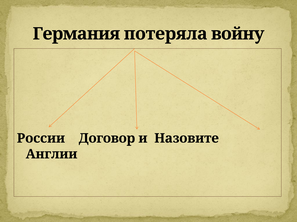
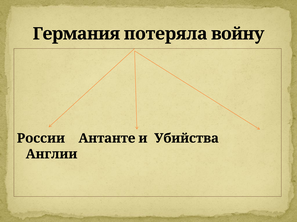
Договор: Договор -> Антанте
Назовите: Назовите -> Убийства
